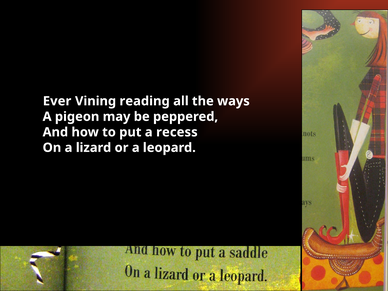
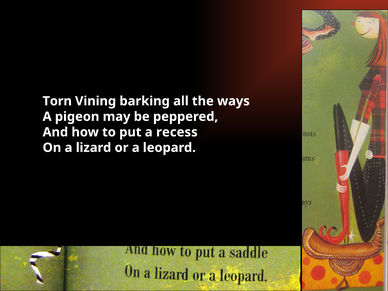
Ever: Ever -> Torn
reading: reading -> barking
